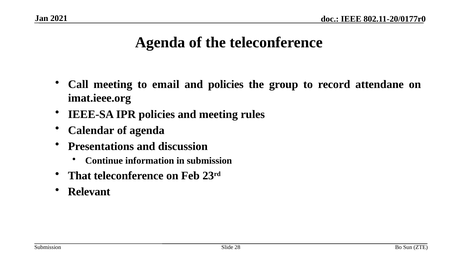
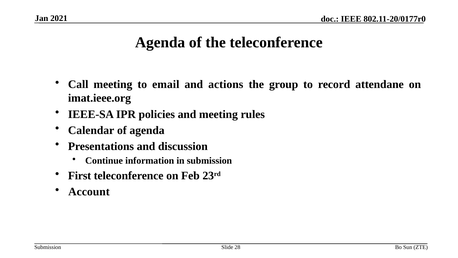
and policies: policies -> actions
That: That -> First
Relevant: Relevant -> Account
